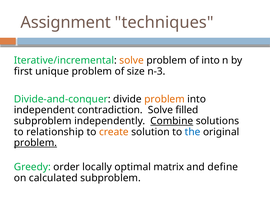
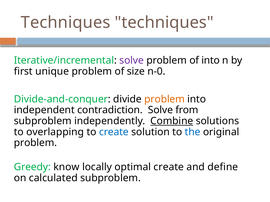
Assignment at (66, 23): Assignment -> Techniques
solve at (132, 61) colour: orange -> purple
n-3: n-3 -> n-0
filled: filled -> from
relationship: relationship -> overlapping
create at (114, 132) colour: orange -> blue
problem at (35, 143) underline: present -> none
order: order -> know
optimal matrix: matrix -> create
